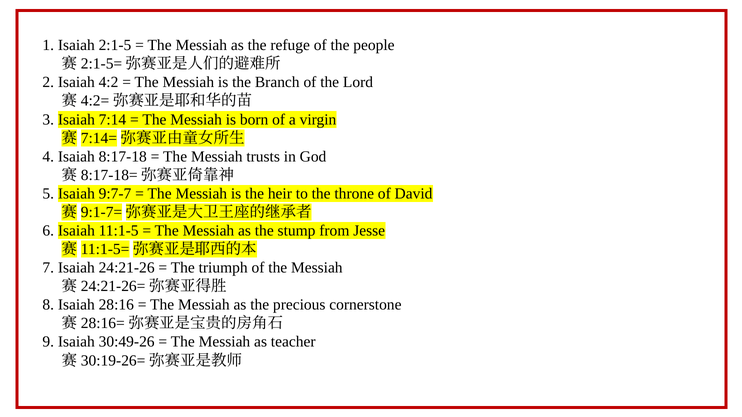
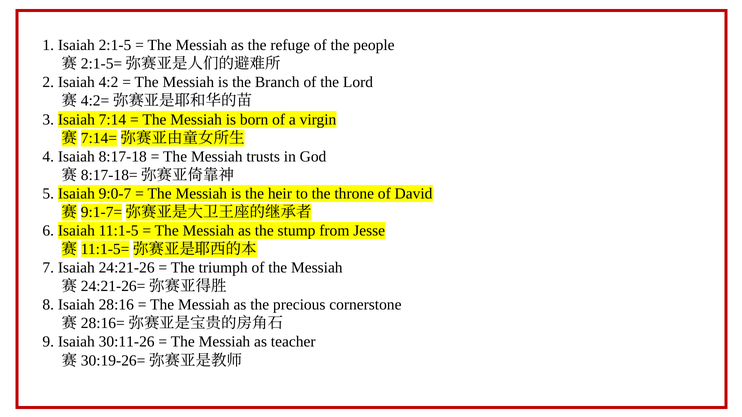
9:7-7: 9:7-7 -> 9:0-7
30:49-26: 30:49-26 -> 30:11-26
